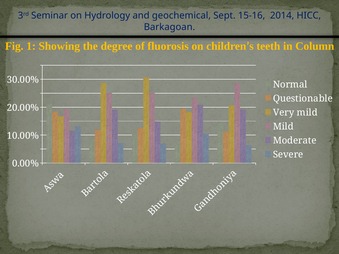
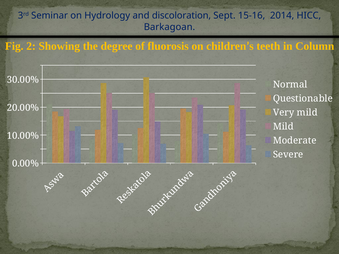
geochemical: geochemical -> discoloration
1: 1 -> 2
